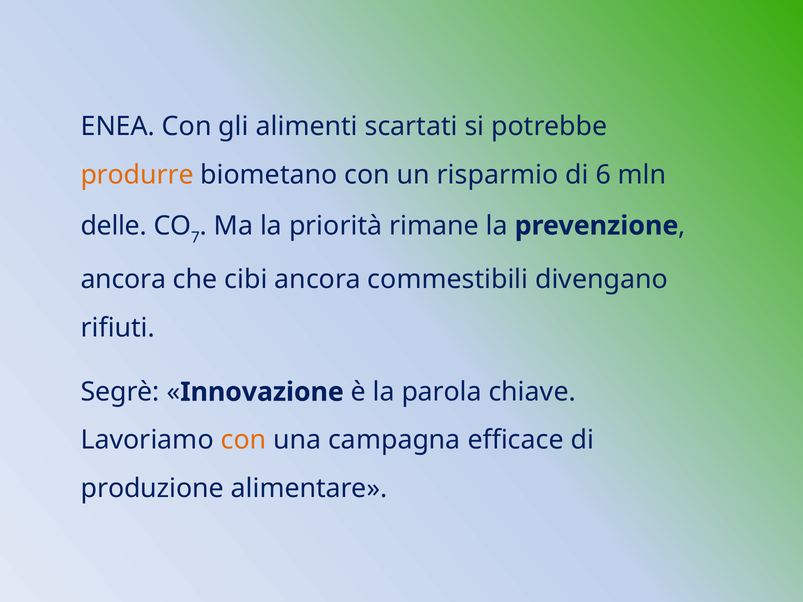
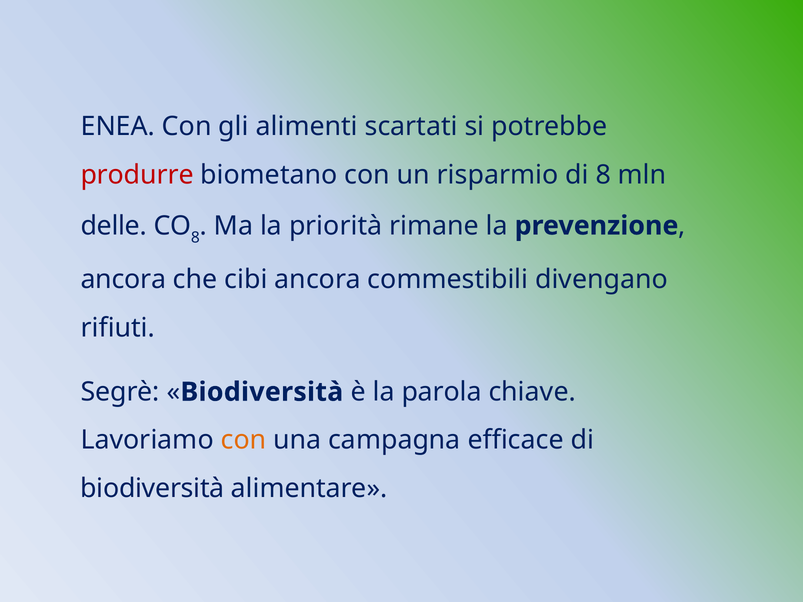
produrre colour: orange -> red
di 6: 6 -> 8
7 at (195, 238): 7 -> 8
Innovazione at (262, 392): Innovazione -> Biodiversità
produzione at (152, 489): produzione -> biodiversità
